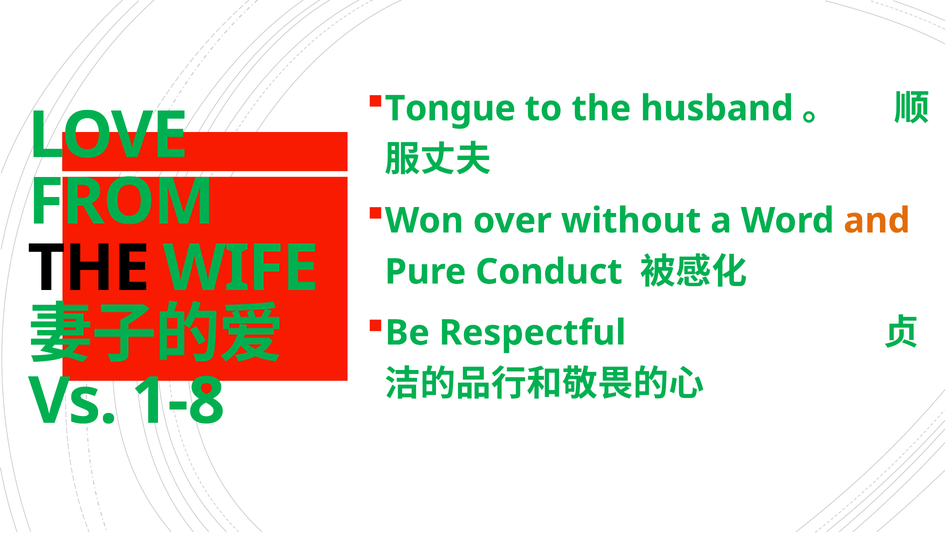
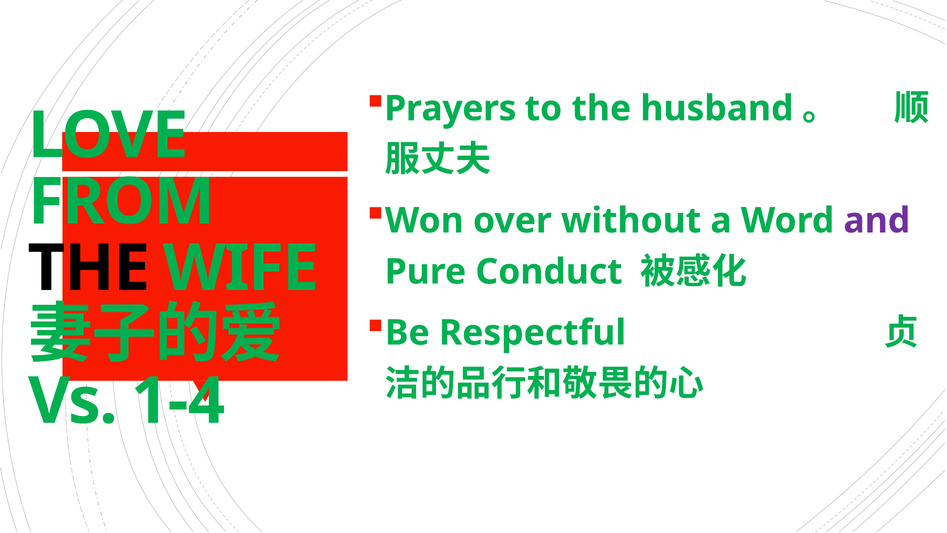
Tongue: Tongue -> Prayers
and colour: orange -> purple
1-8: 1-8 -> 1-4
